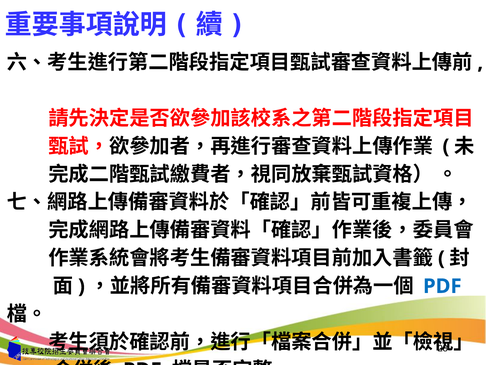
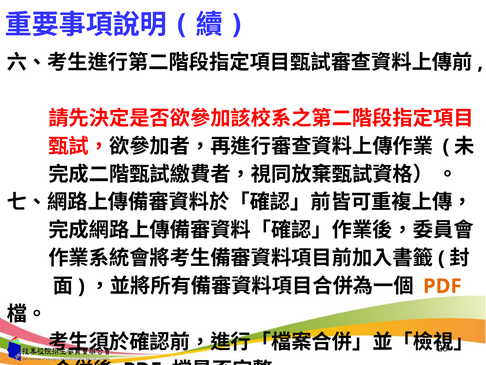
PDF at (442, 286) colour: blue -> orange
